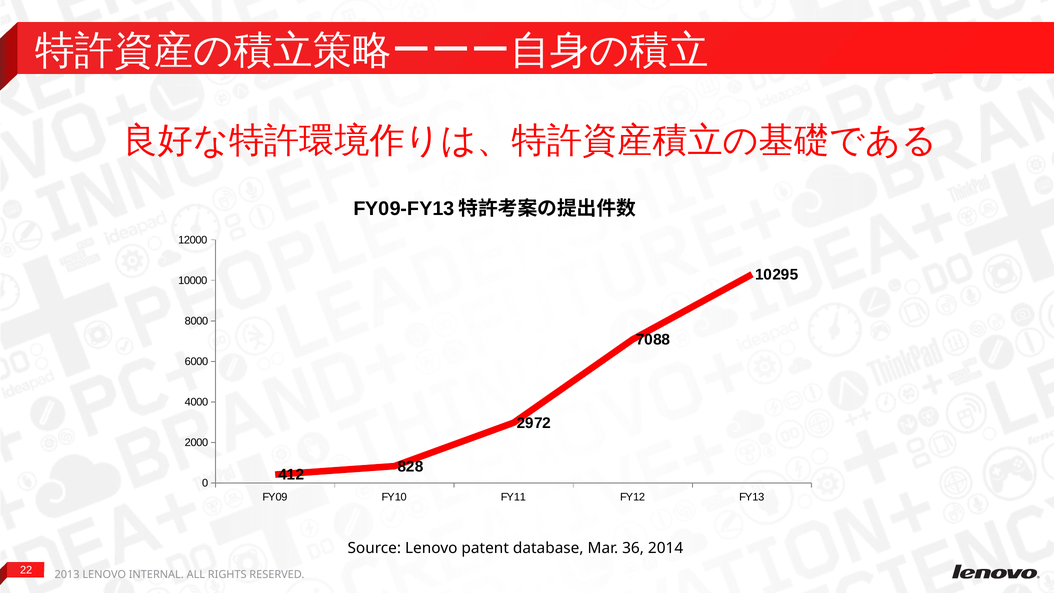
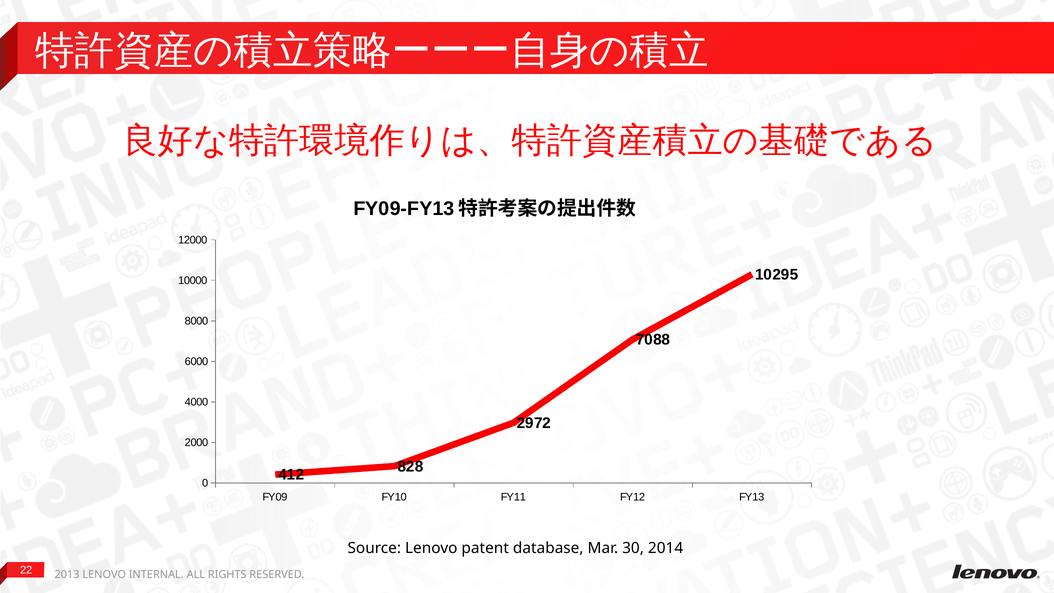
36: 36 -> 30
